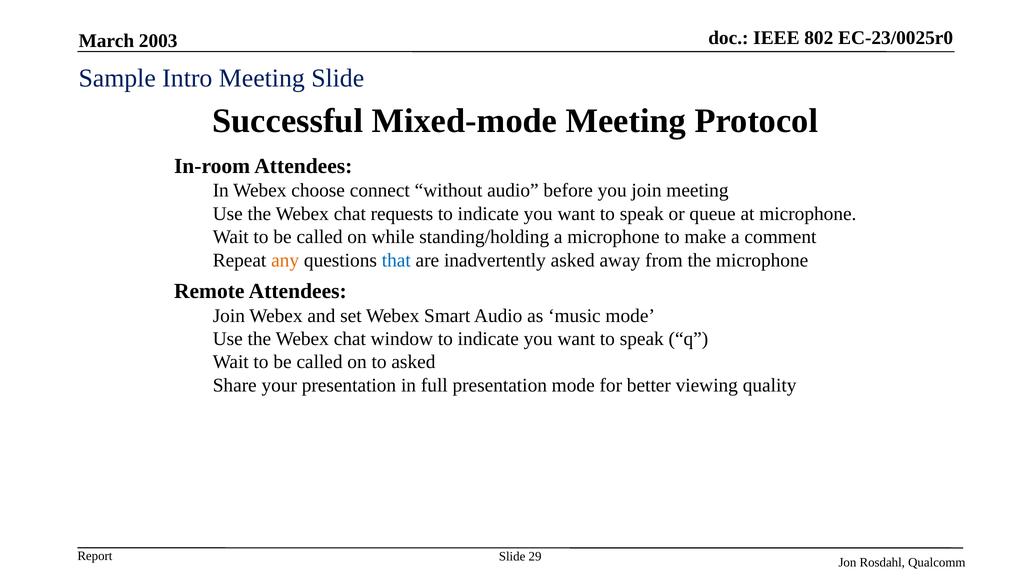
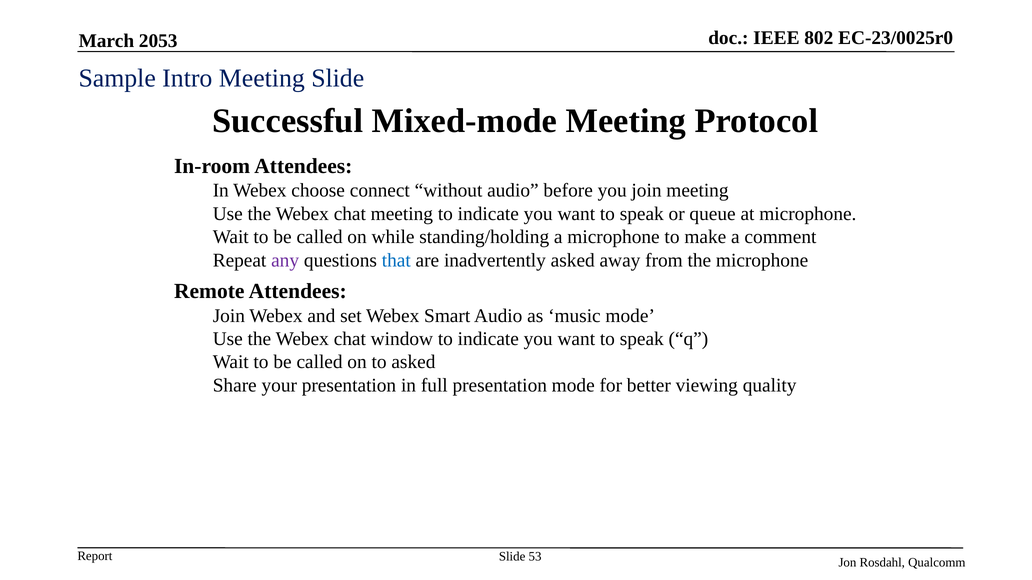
2003: 2003 -> 2053
chat requests: requests -> meeting
any colour: orange -> purple
29: 29 -> 53
